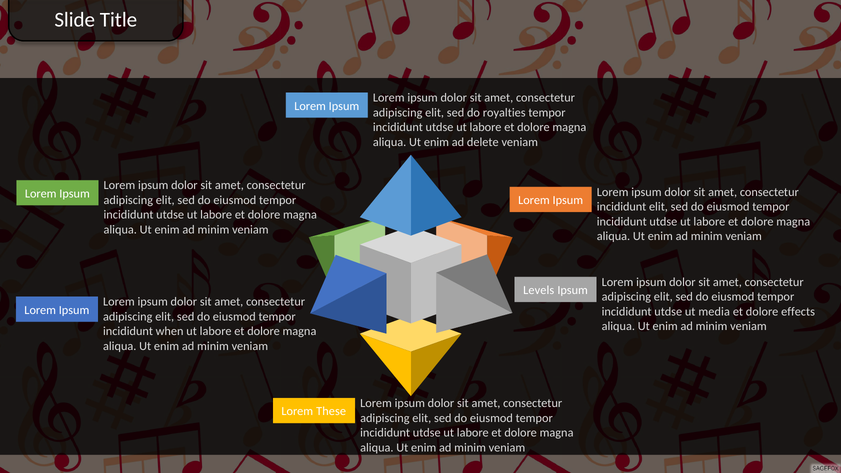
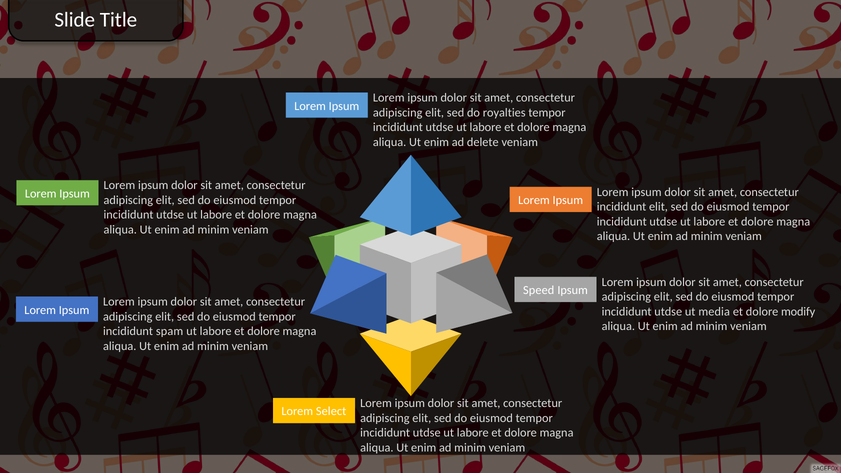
Levels: Levels -> Speed
effects: effects -> modify
when: when -> spam
These: These -> Select
